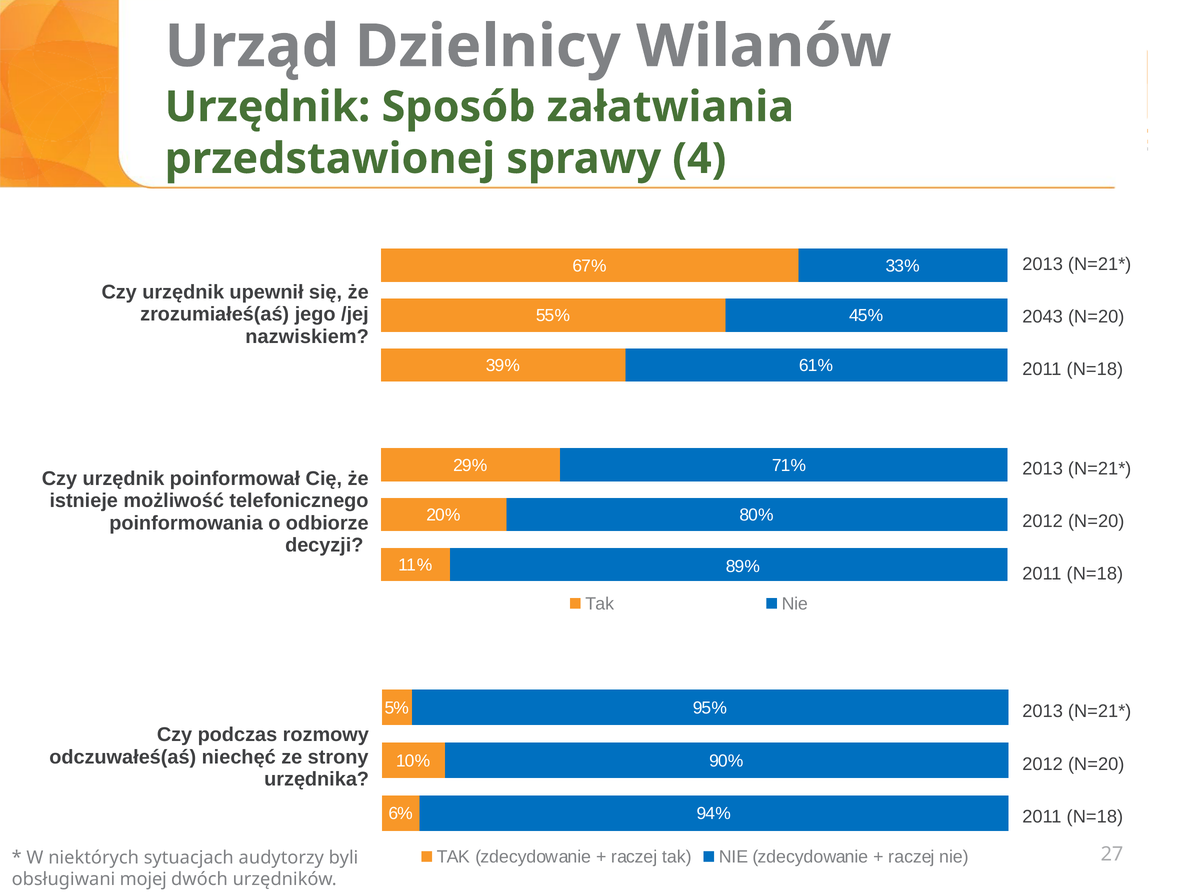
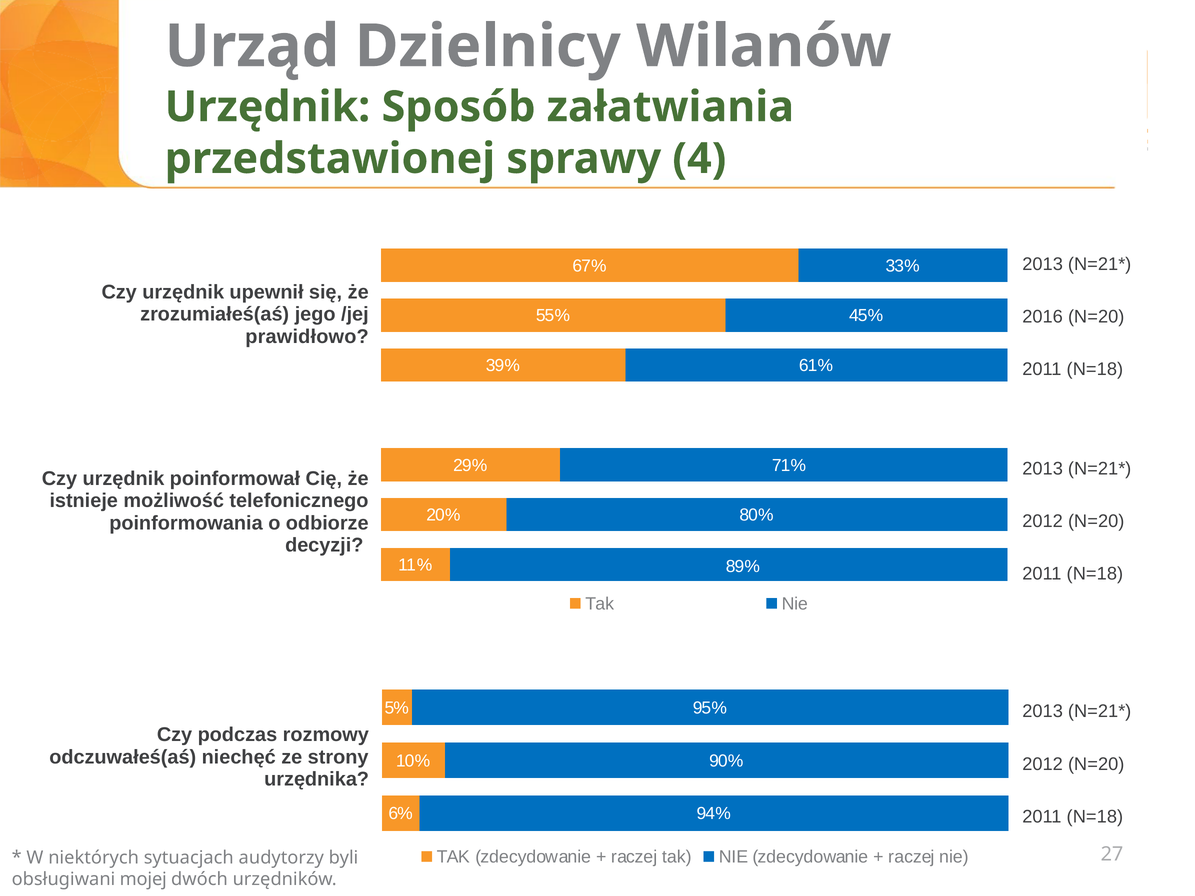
2043: 2043 -> 2016
nazwiskiem: nazwiskiem -> prawidłowo
